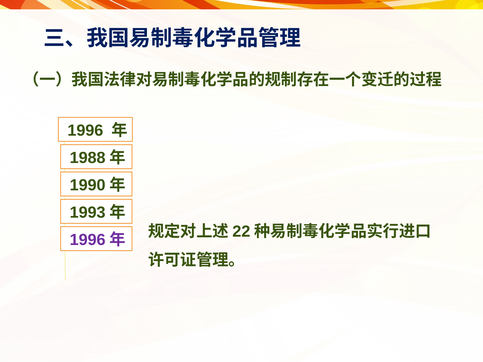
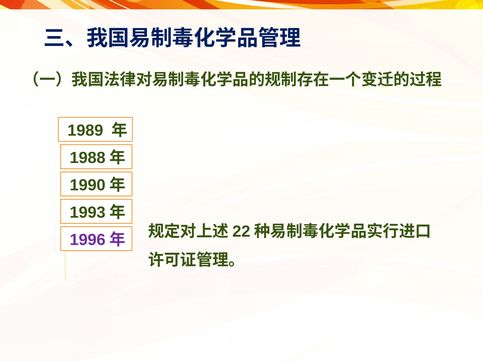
1996: 1996 -> 1989
